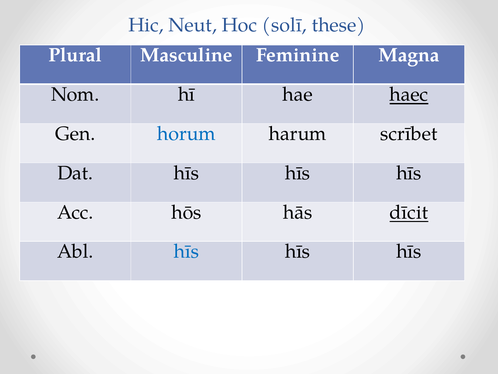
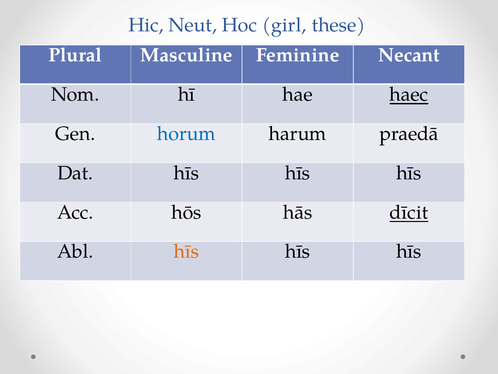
solī: solī -> girl
Magna: Magna -> Necant
scrībet: scrībet -> praedā
hīs at (186, 251) colour: blue -> orange
